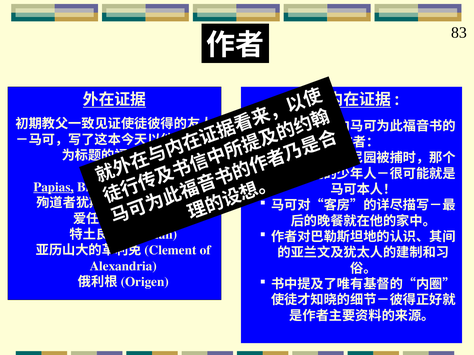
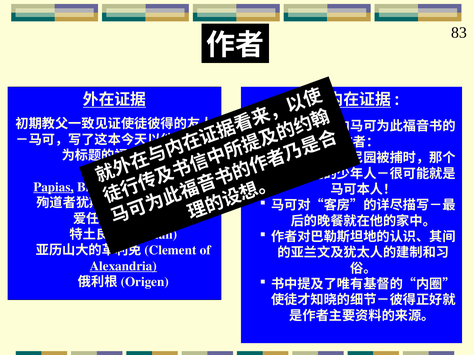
Alexandria underline: none -> present
